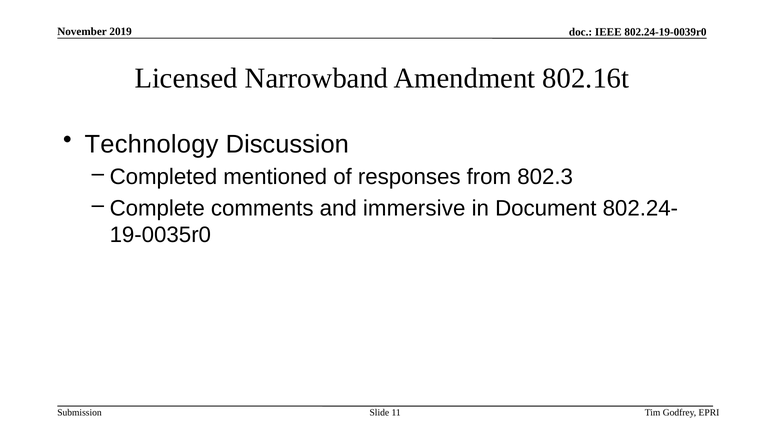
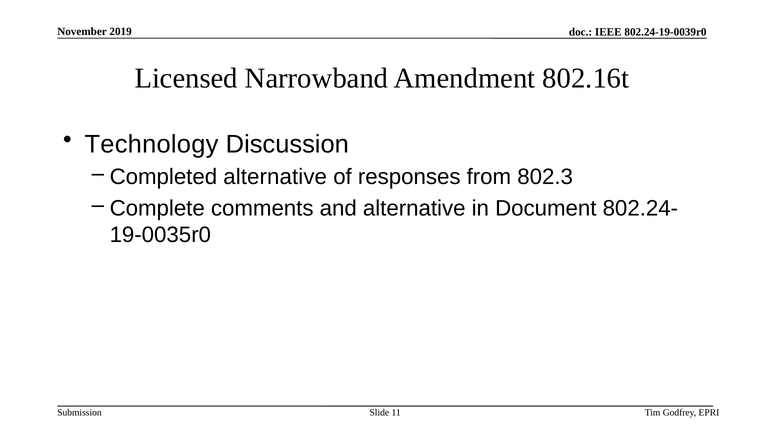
Completed mentioned: mentioned -> alternative
and immersive: immersive -> alternative
